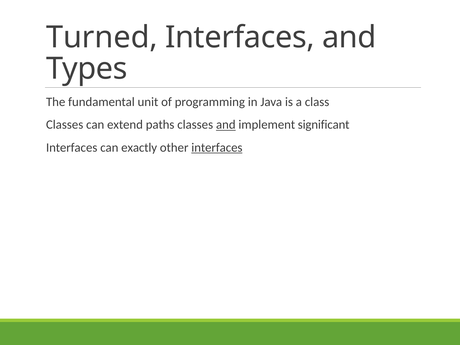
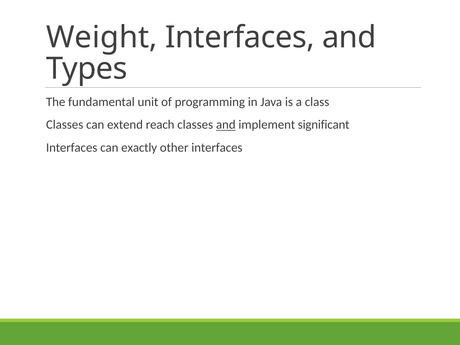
Turned: Turned -> Weight
paths: paths -> reach
interfaces at (217, 148) underline: present -> none
